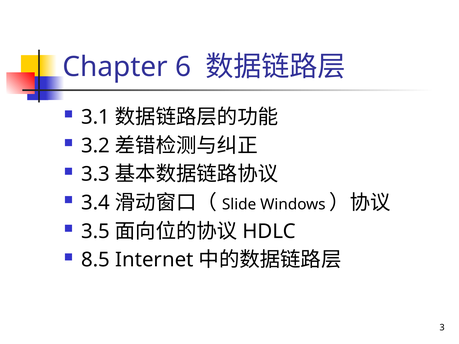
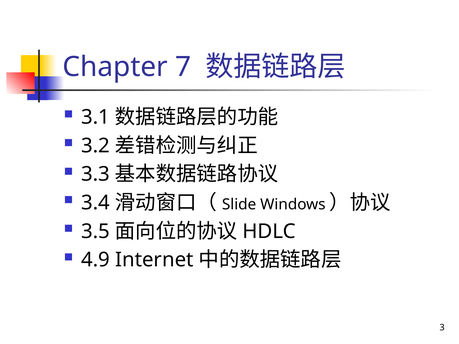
6: 6 -> 7
8.5: 8.5 -> 4.9
